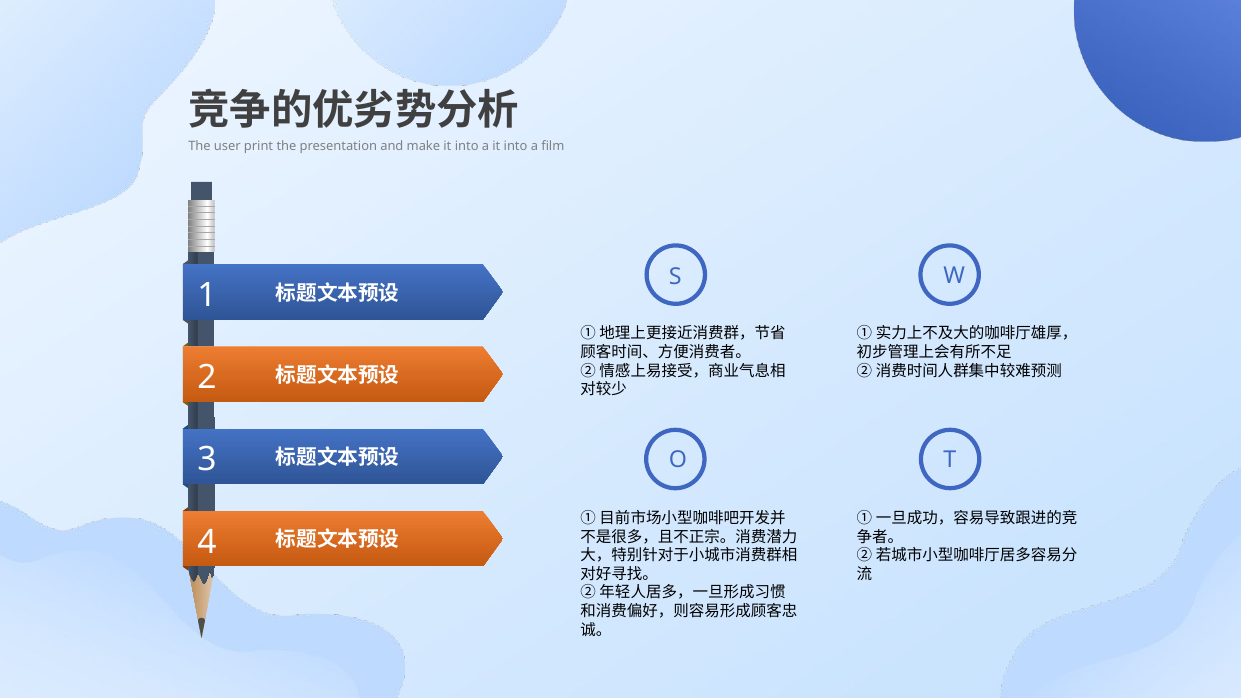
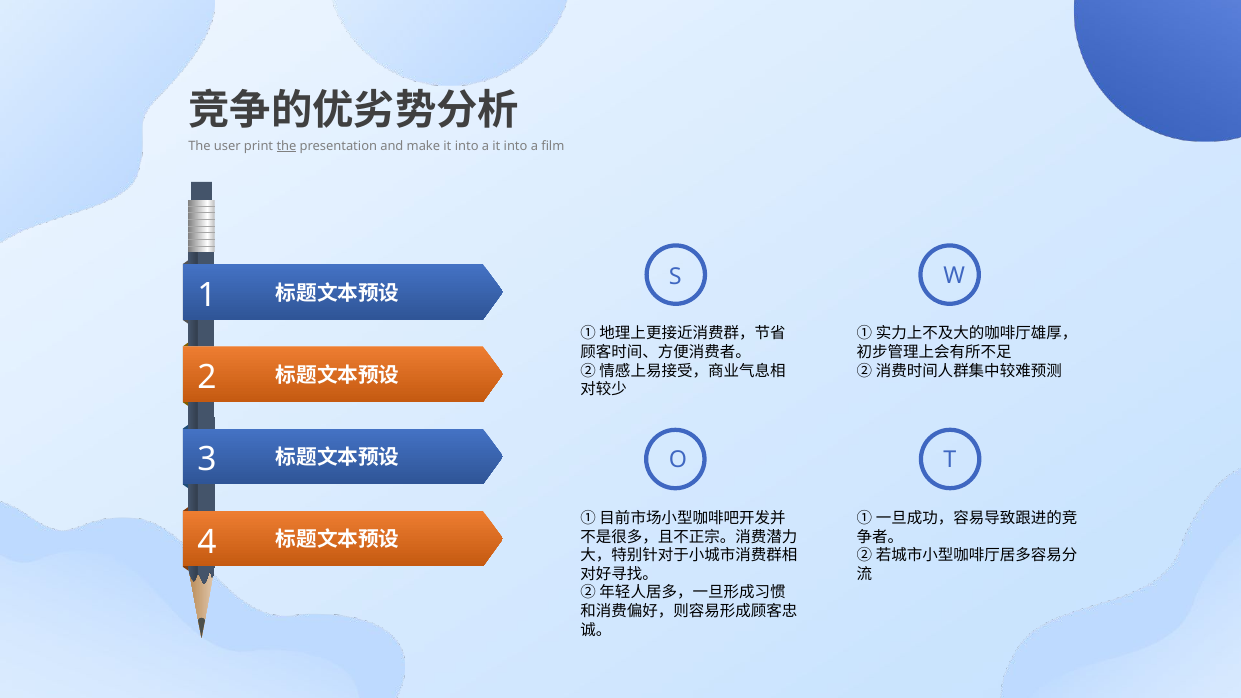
the at (287, 146) underline: none -> present
